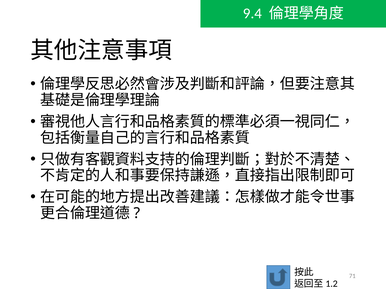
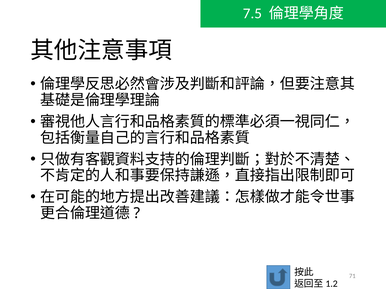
9.4: 9.4 -> 7.5
